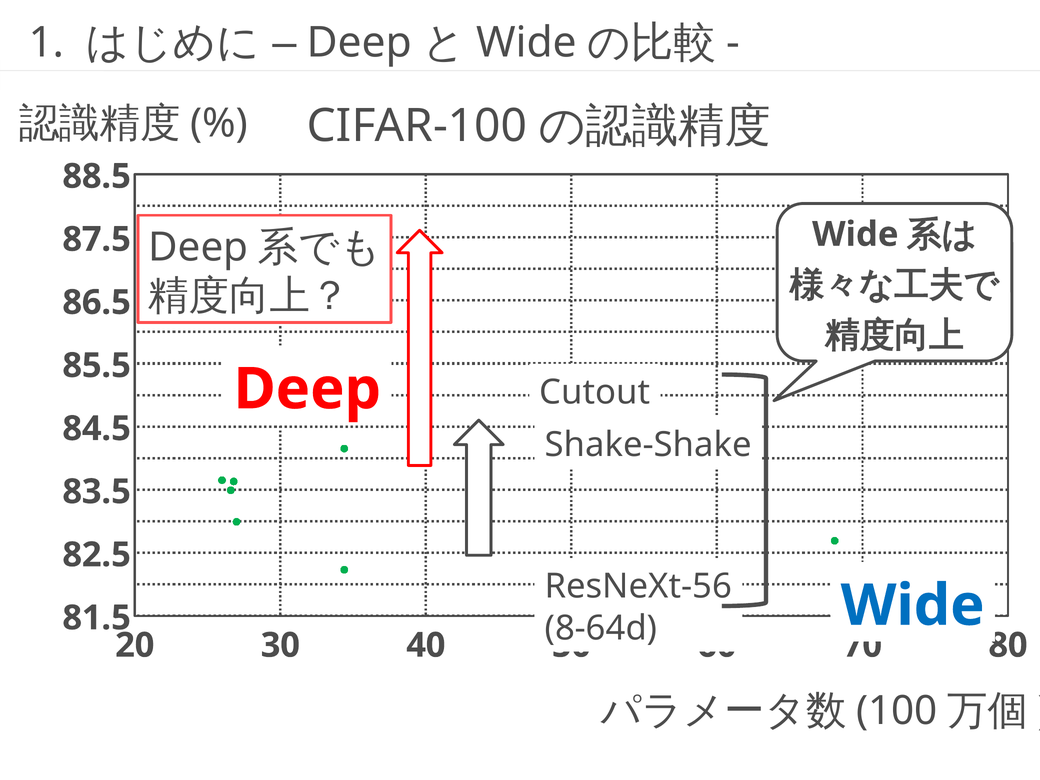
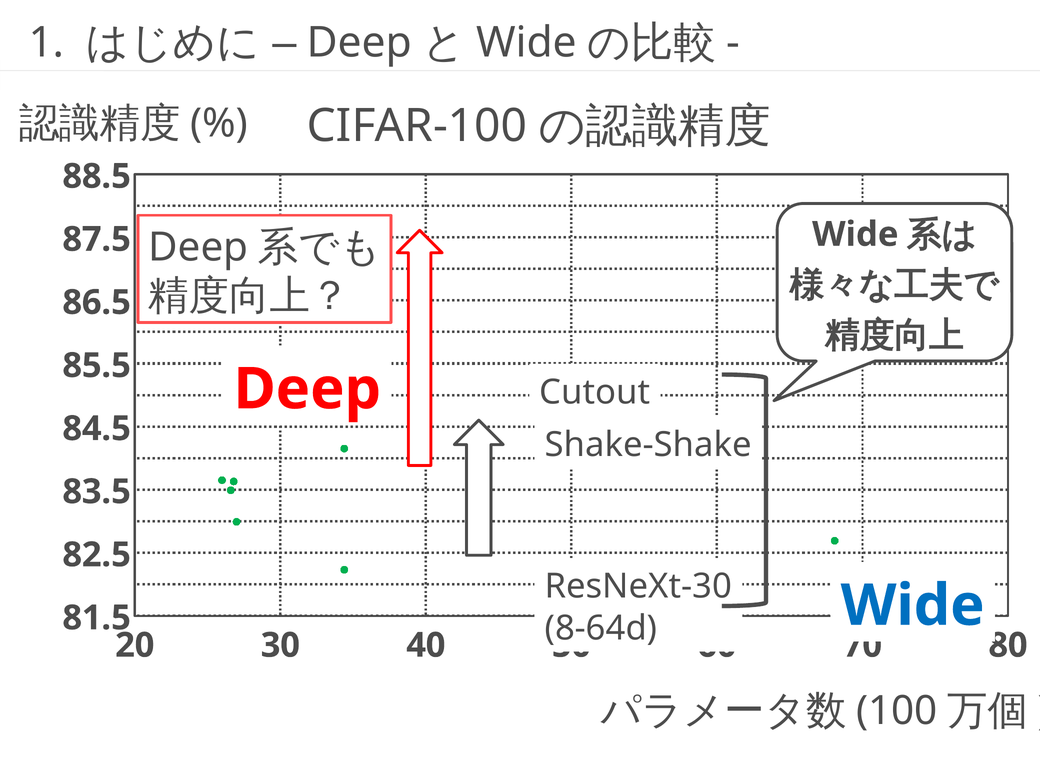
ResNeXt-56: ResNeXt-56 -> ResNeXt-30
